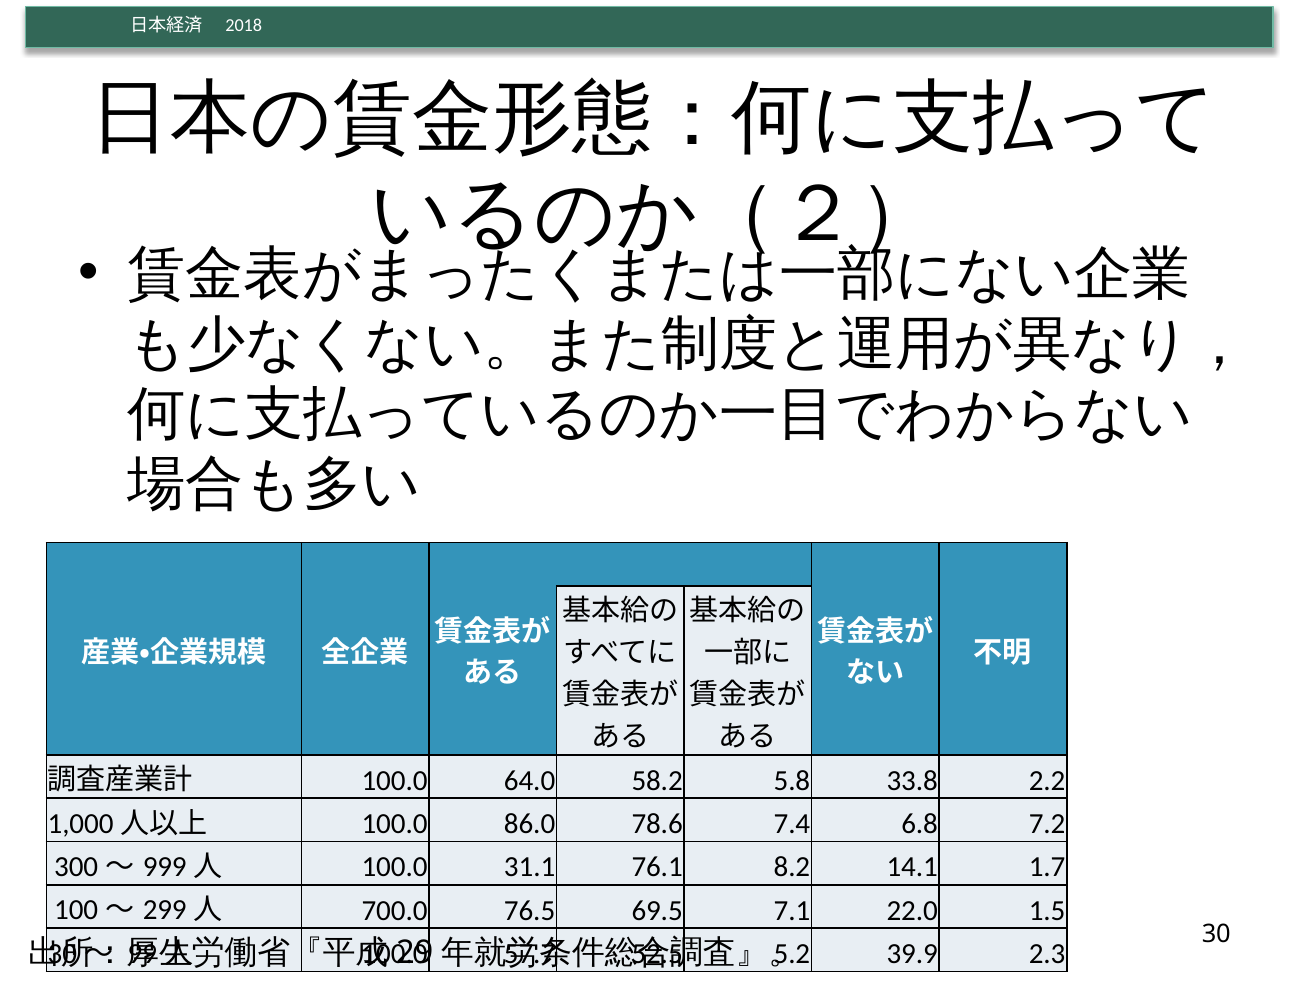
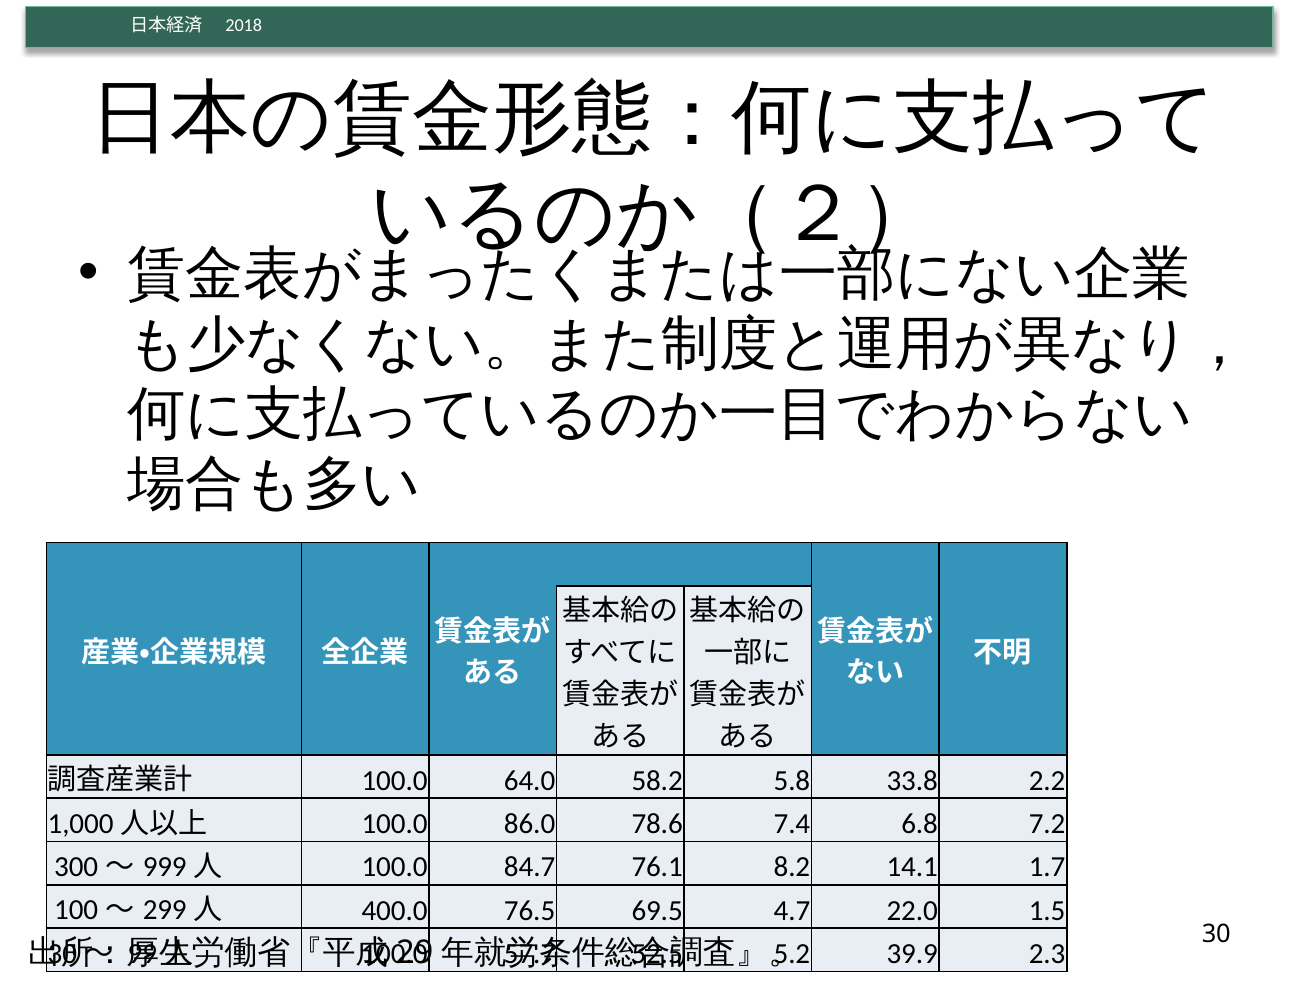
31.1: 31.1 -> 84.7
700.0: 700.0 -> 400.0
7.1: 7.1 -> 4.7
